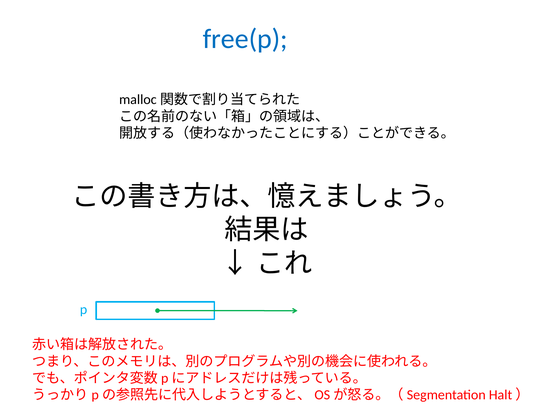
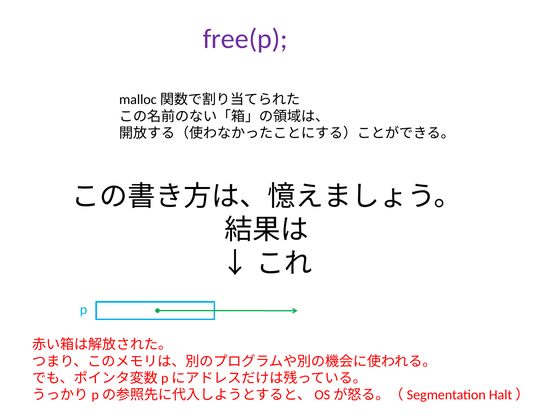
free(p colour: blue -> purple
